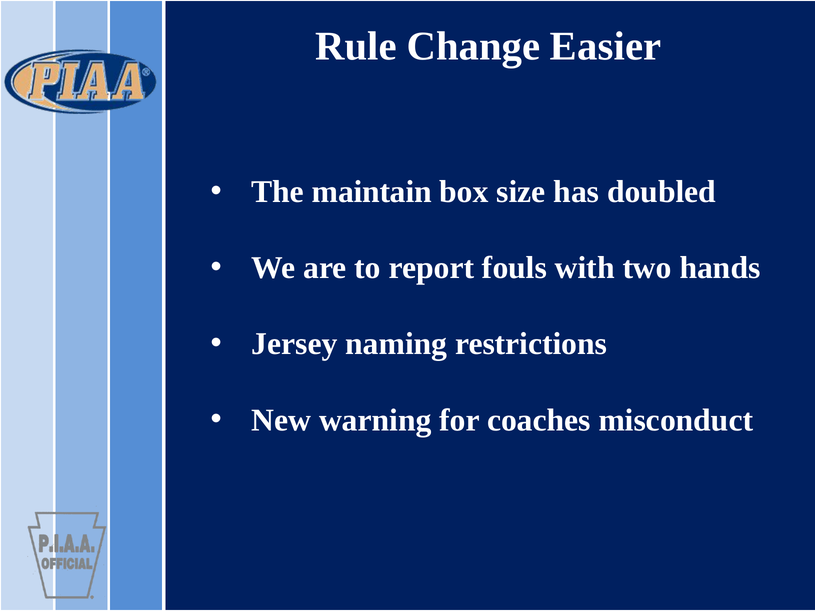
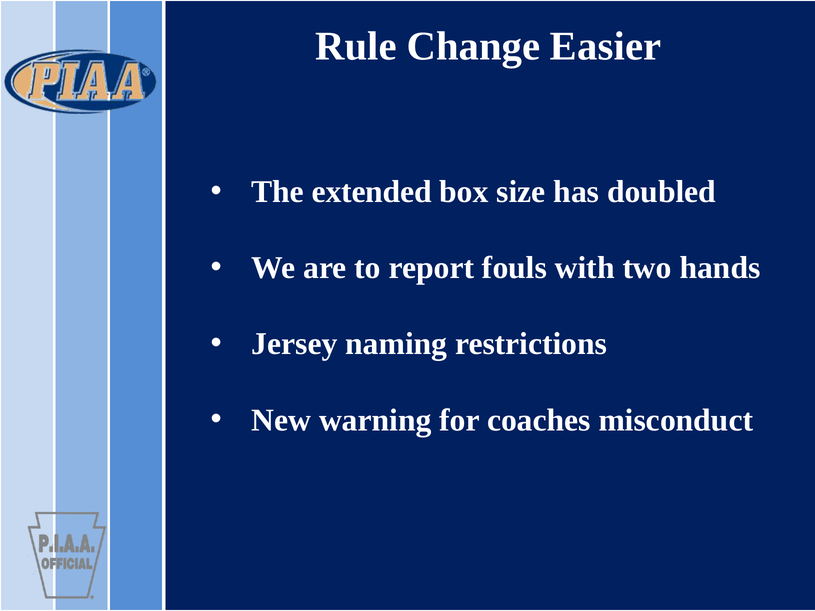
maintain: maintain -> extended
